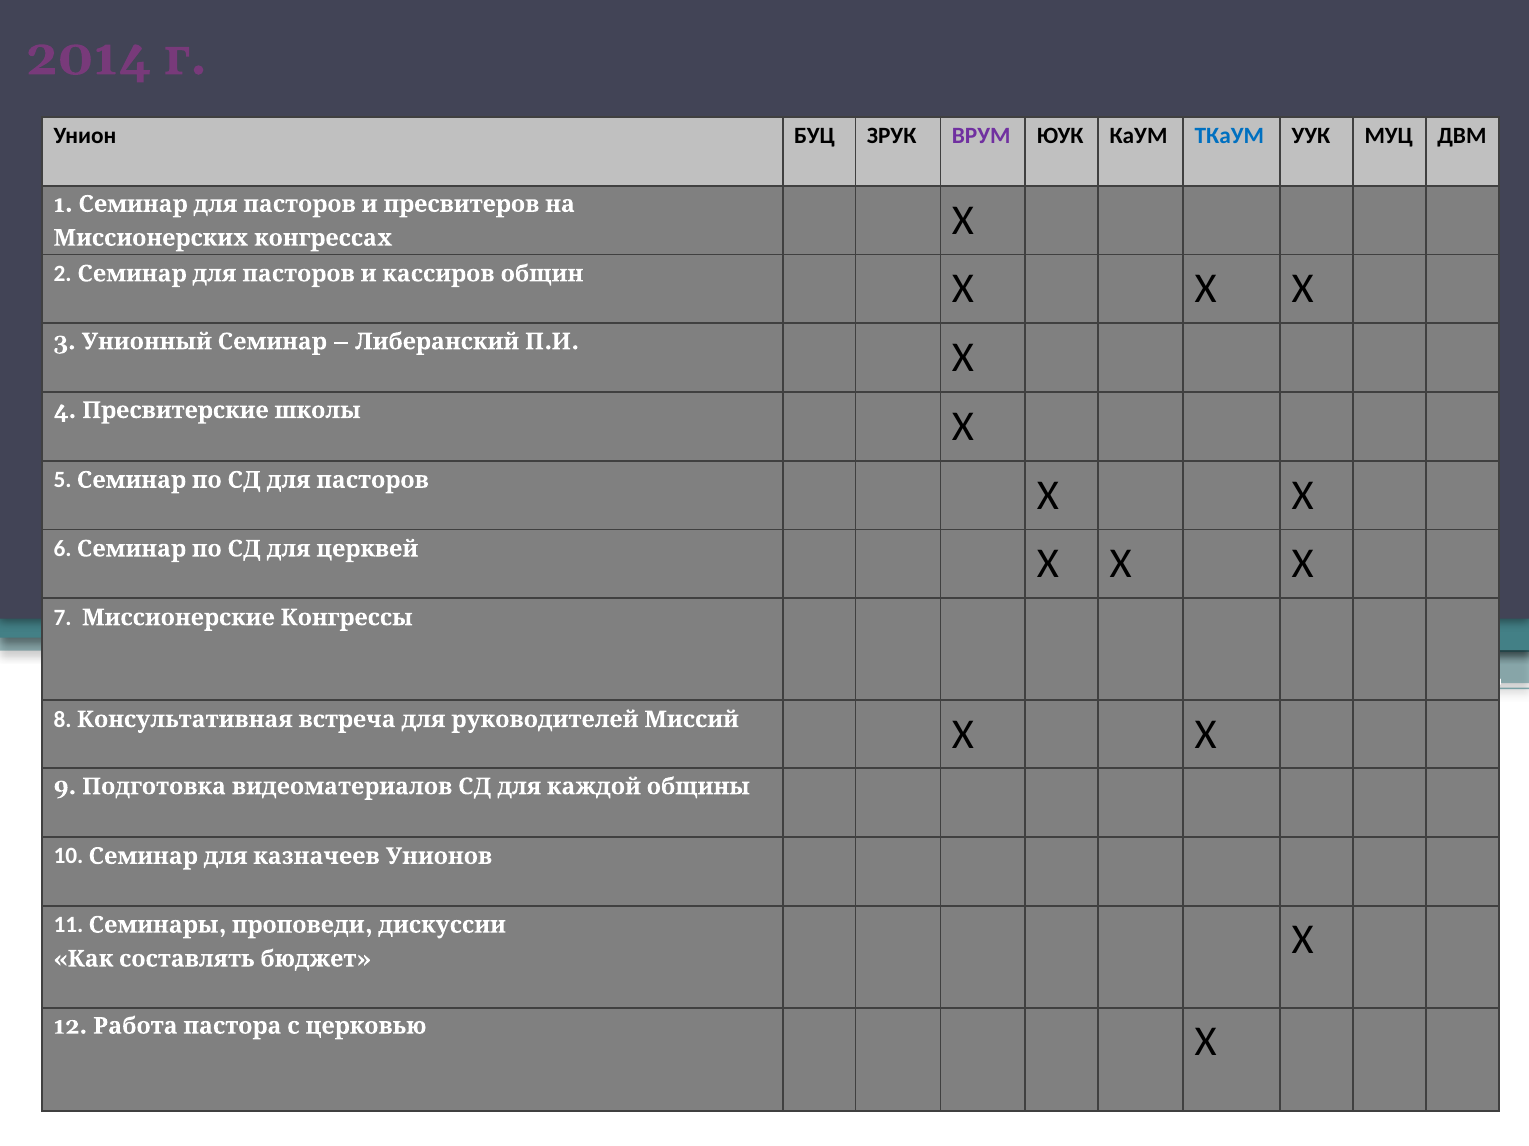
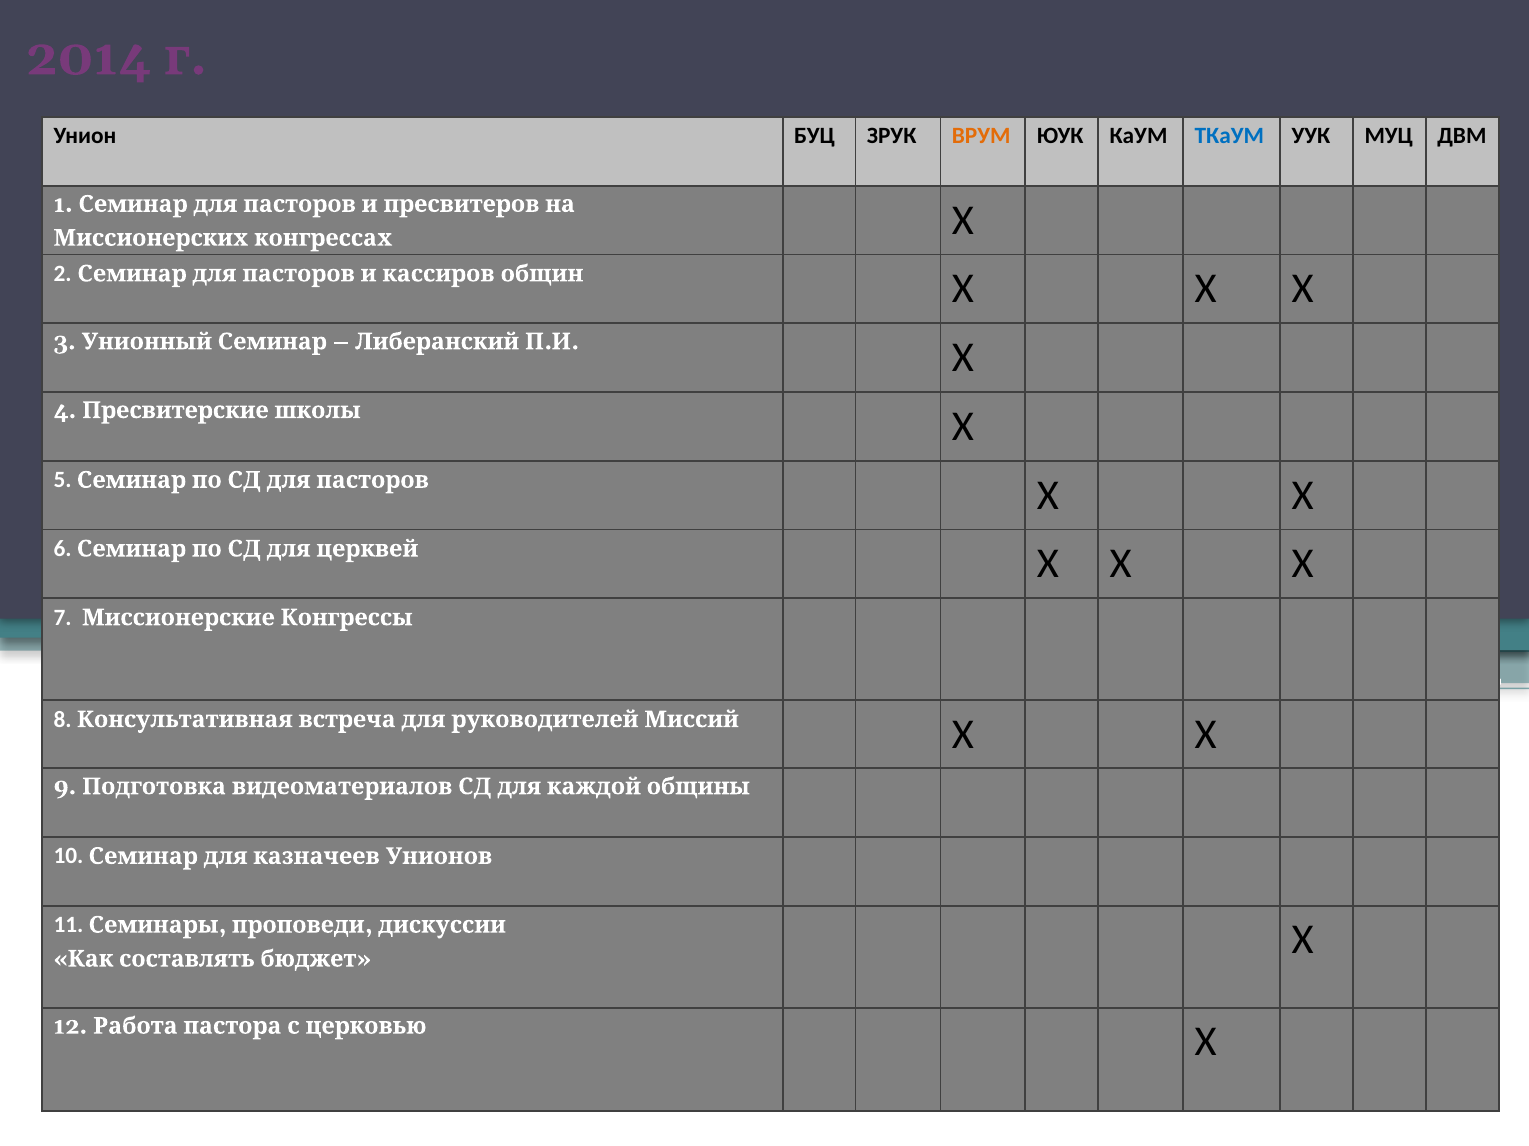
ВРУМ colour: purple -> orange
